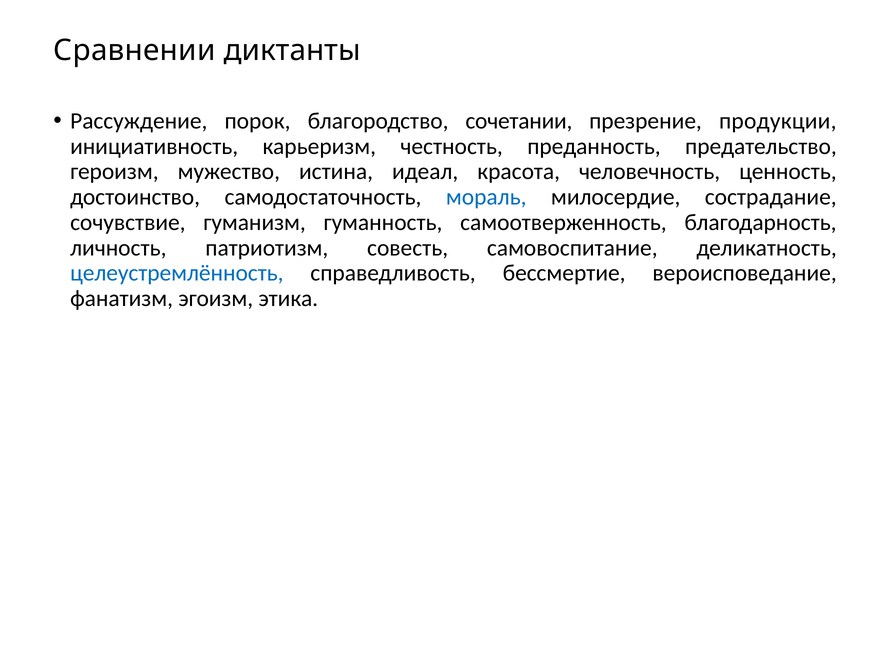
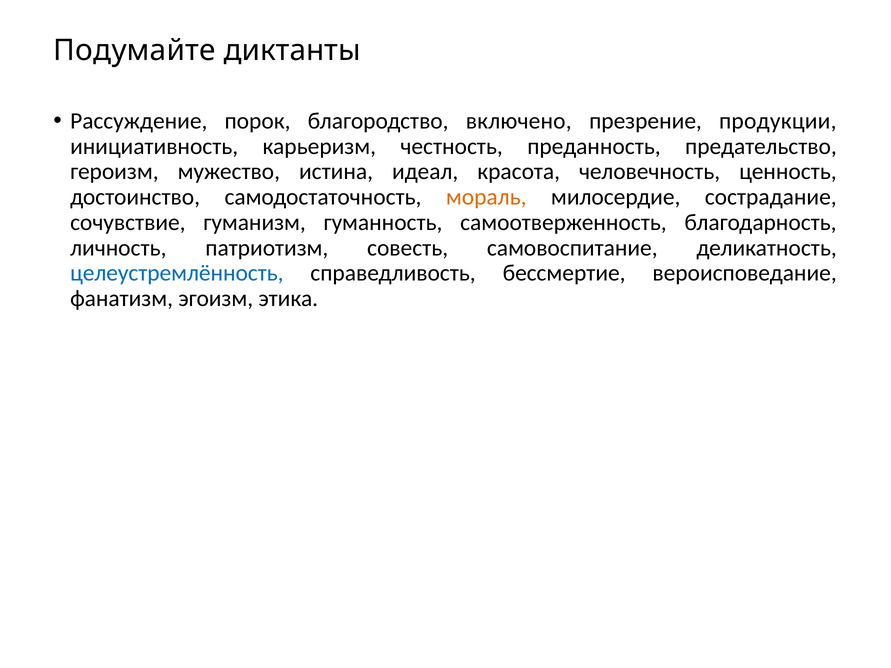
Сравнении: Сравнении -> Подумайте
сочетании: сочетании -> включено
мораль colour: blue -> orange
